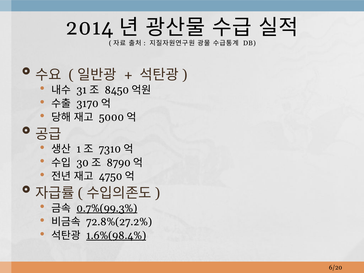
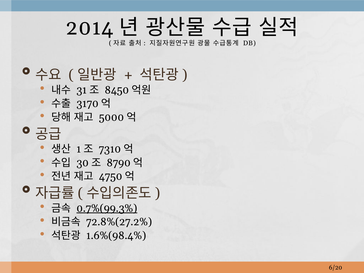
1.6%(98.4% underline: present -> none
